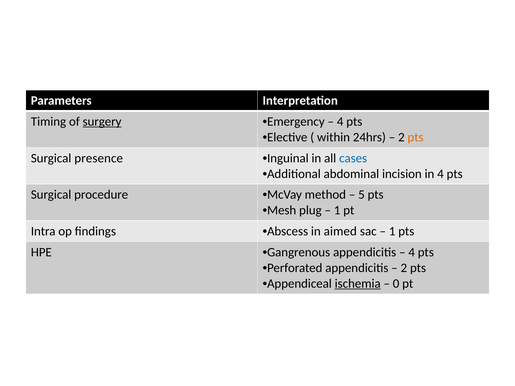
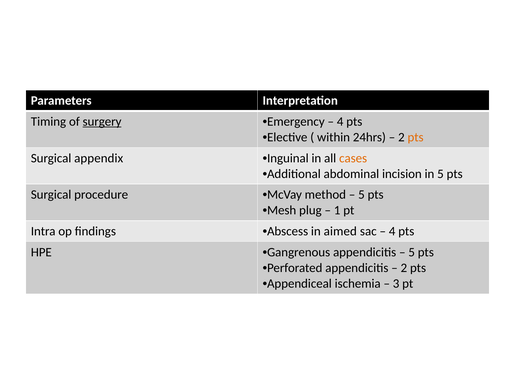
presence: presence -> appendix
cases colour: blue -> orange
in 4: 4 -> 5
1 at (392, 231): 1 -> 4
4 at (412, 252): 4 -> 5
ischemia underline: present -> none
0: 0 -> 3
